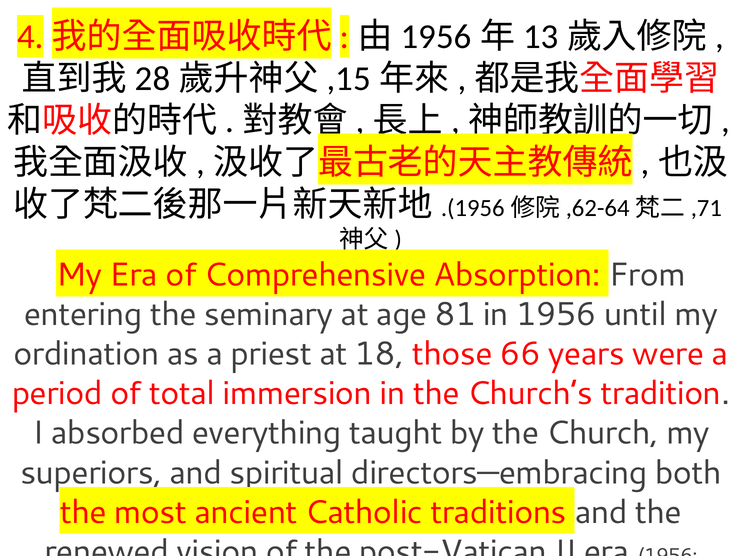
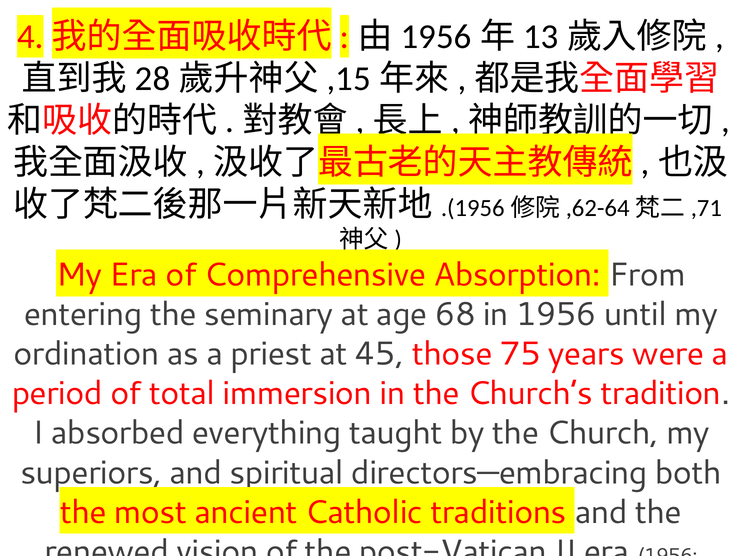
81: 81 -> 68
18: 18 -> 45
66: 66 -> 75
